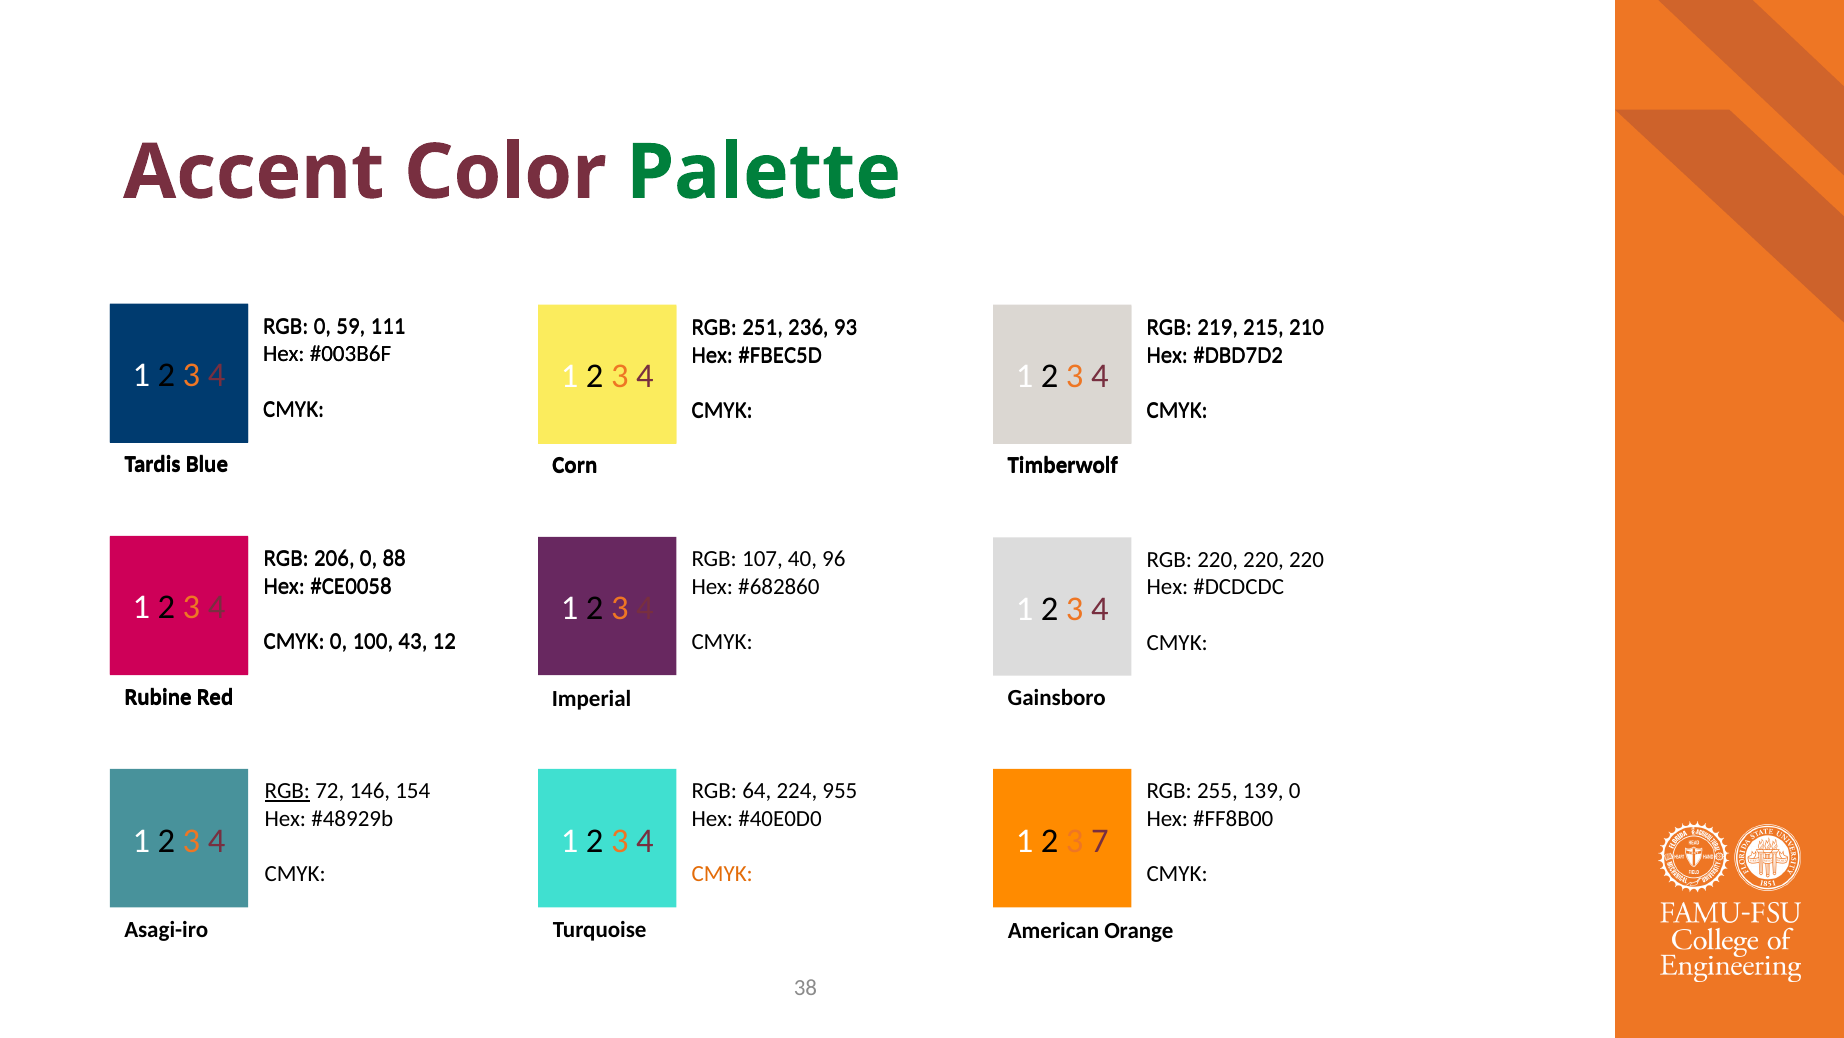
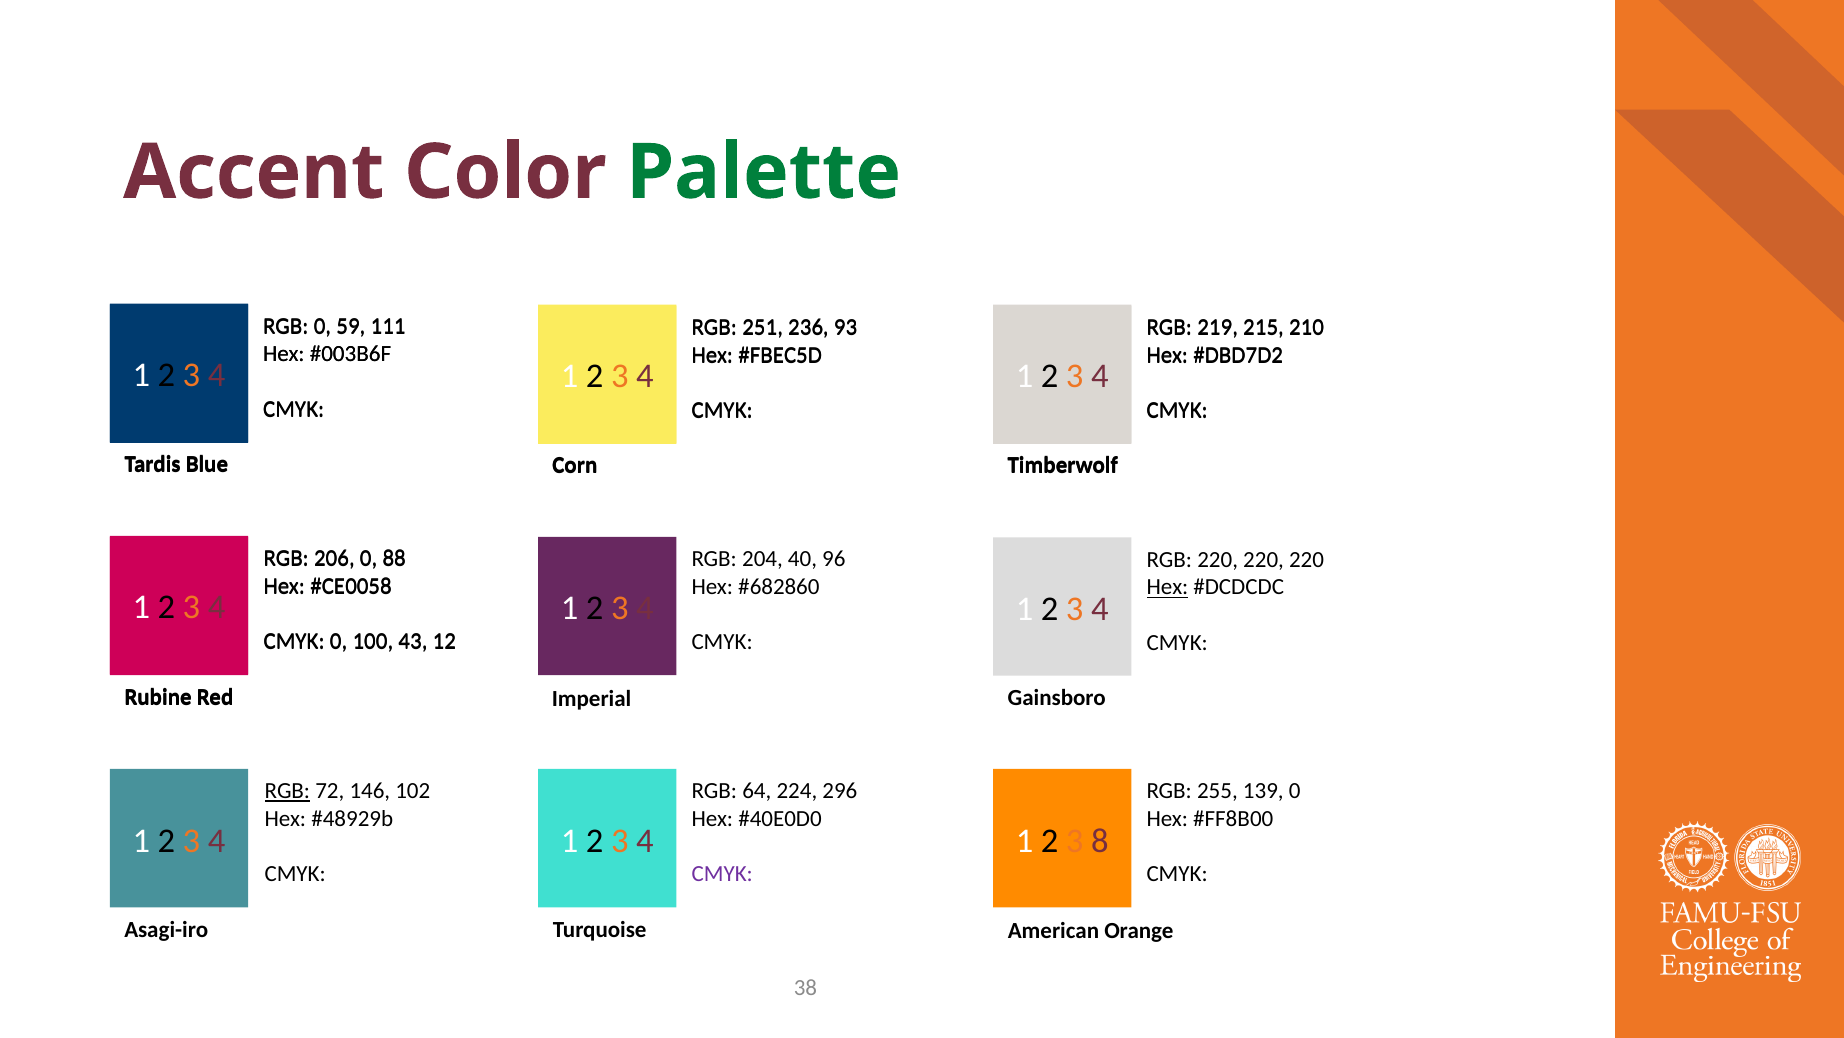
107: 107 -> 204
Hex at (1168, 587) underline: none -> present
154: 154 -> 102
955: 955 -> 296
7: 7 -> 8
CMYK at (722, 874) colour: orange -> purple
